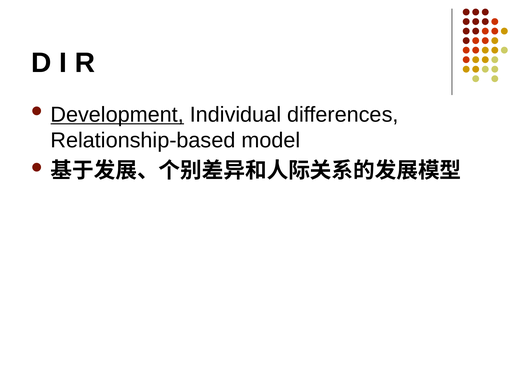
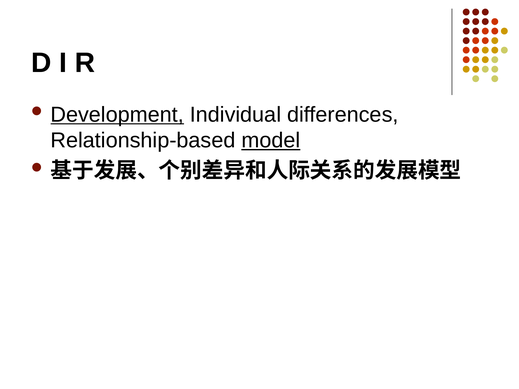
model underline: none -> present
